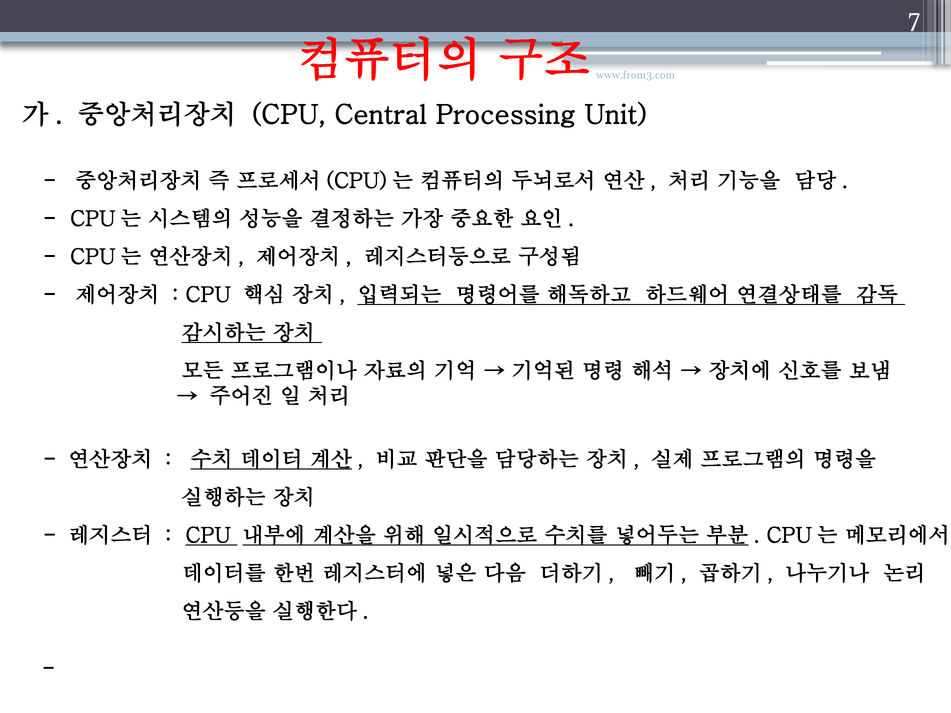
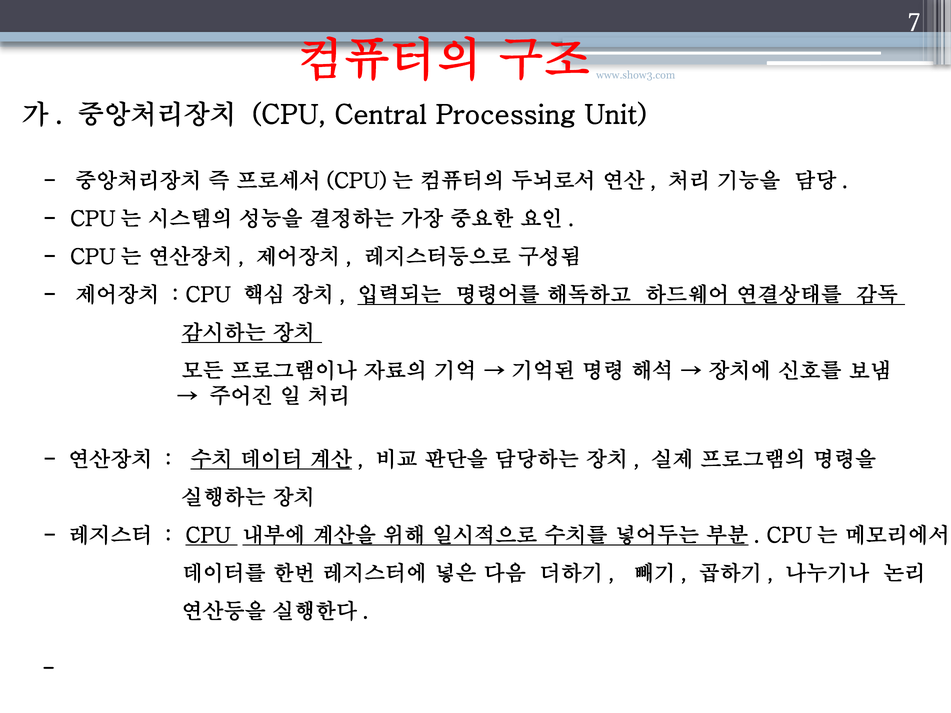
www.from3.com: www.from3.com -> www.show3.com
